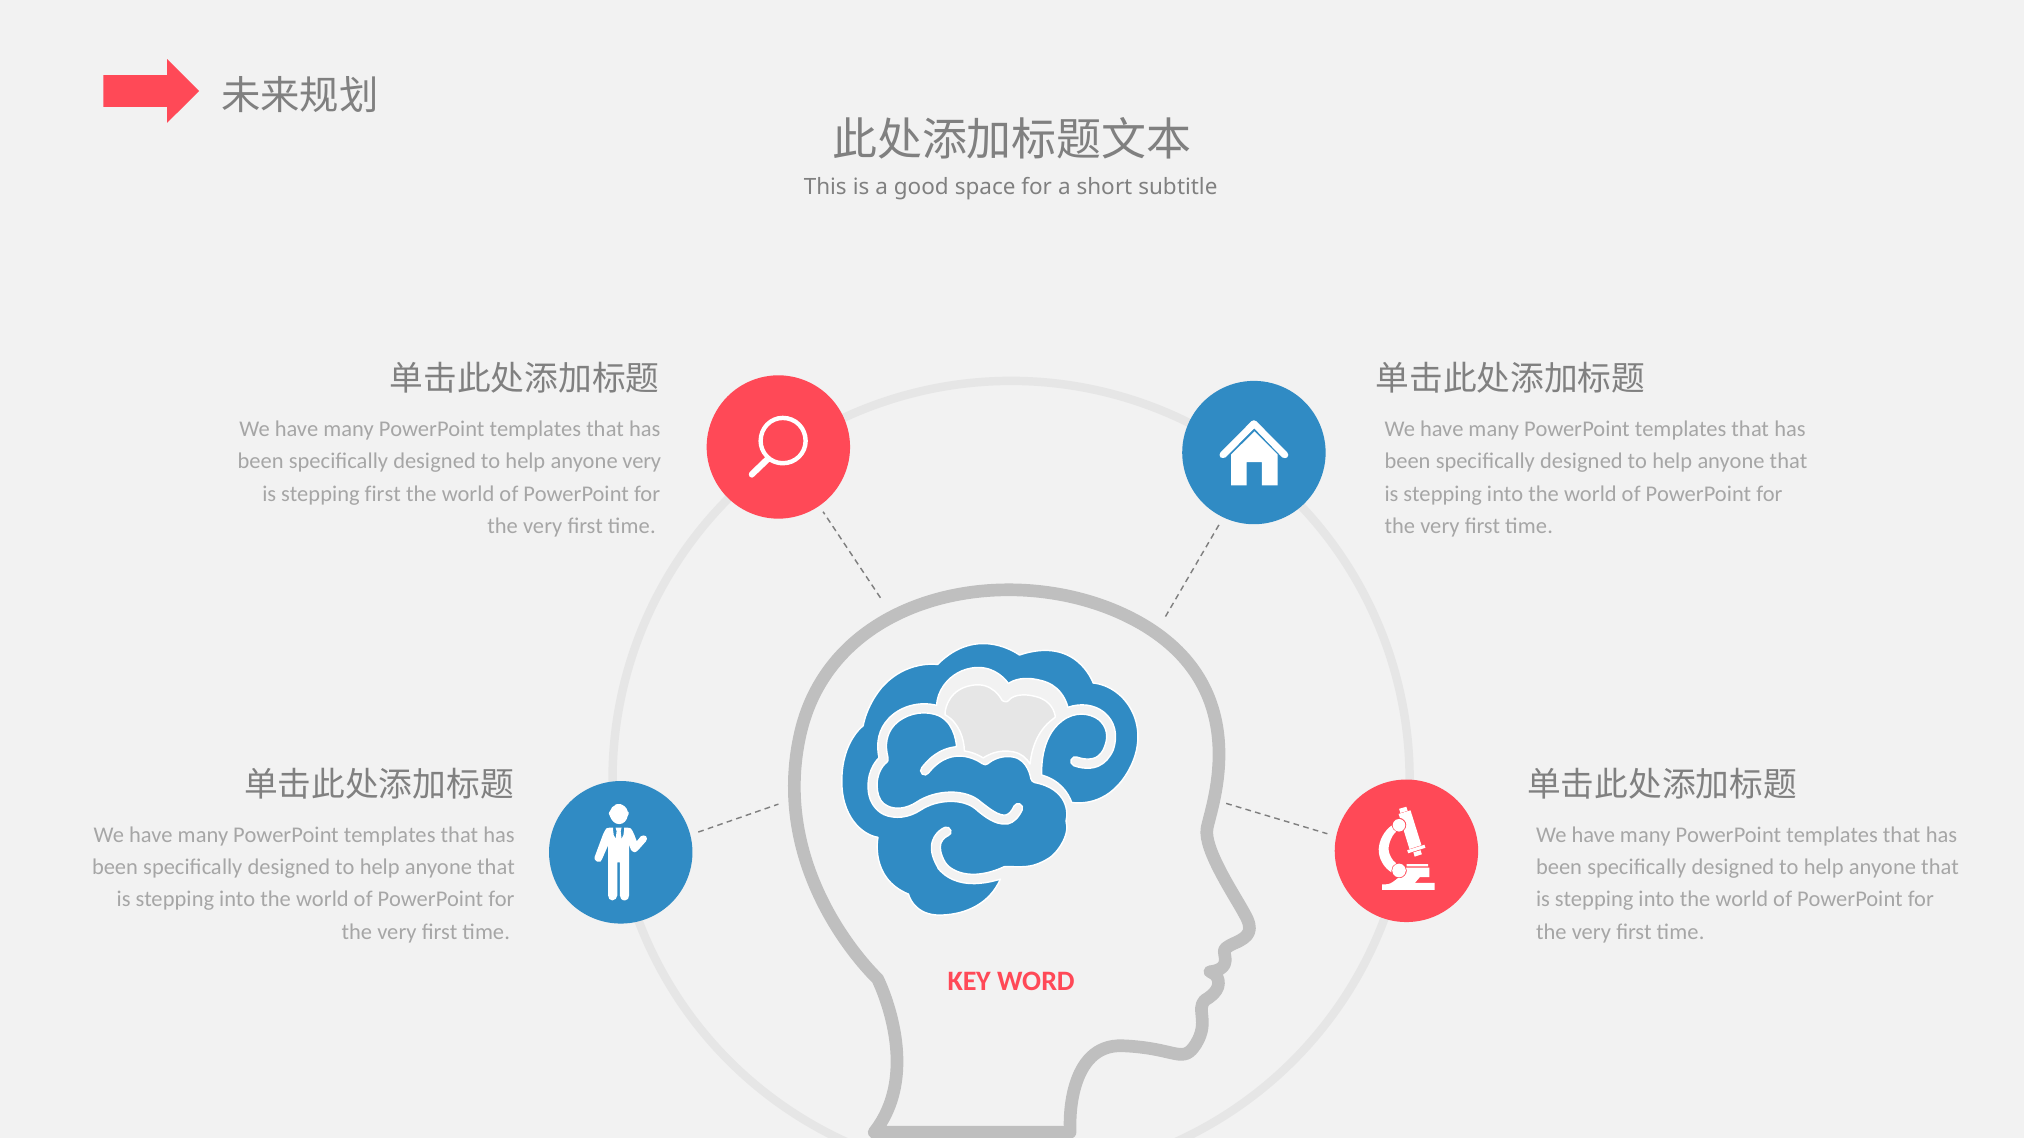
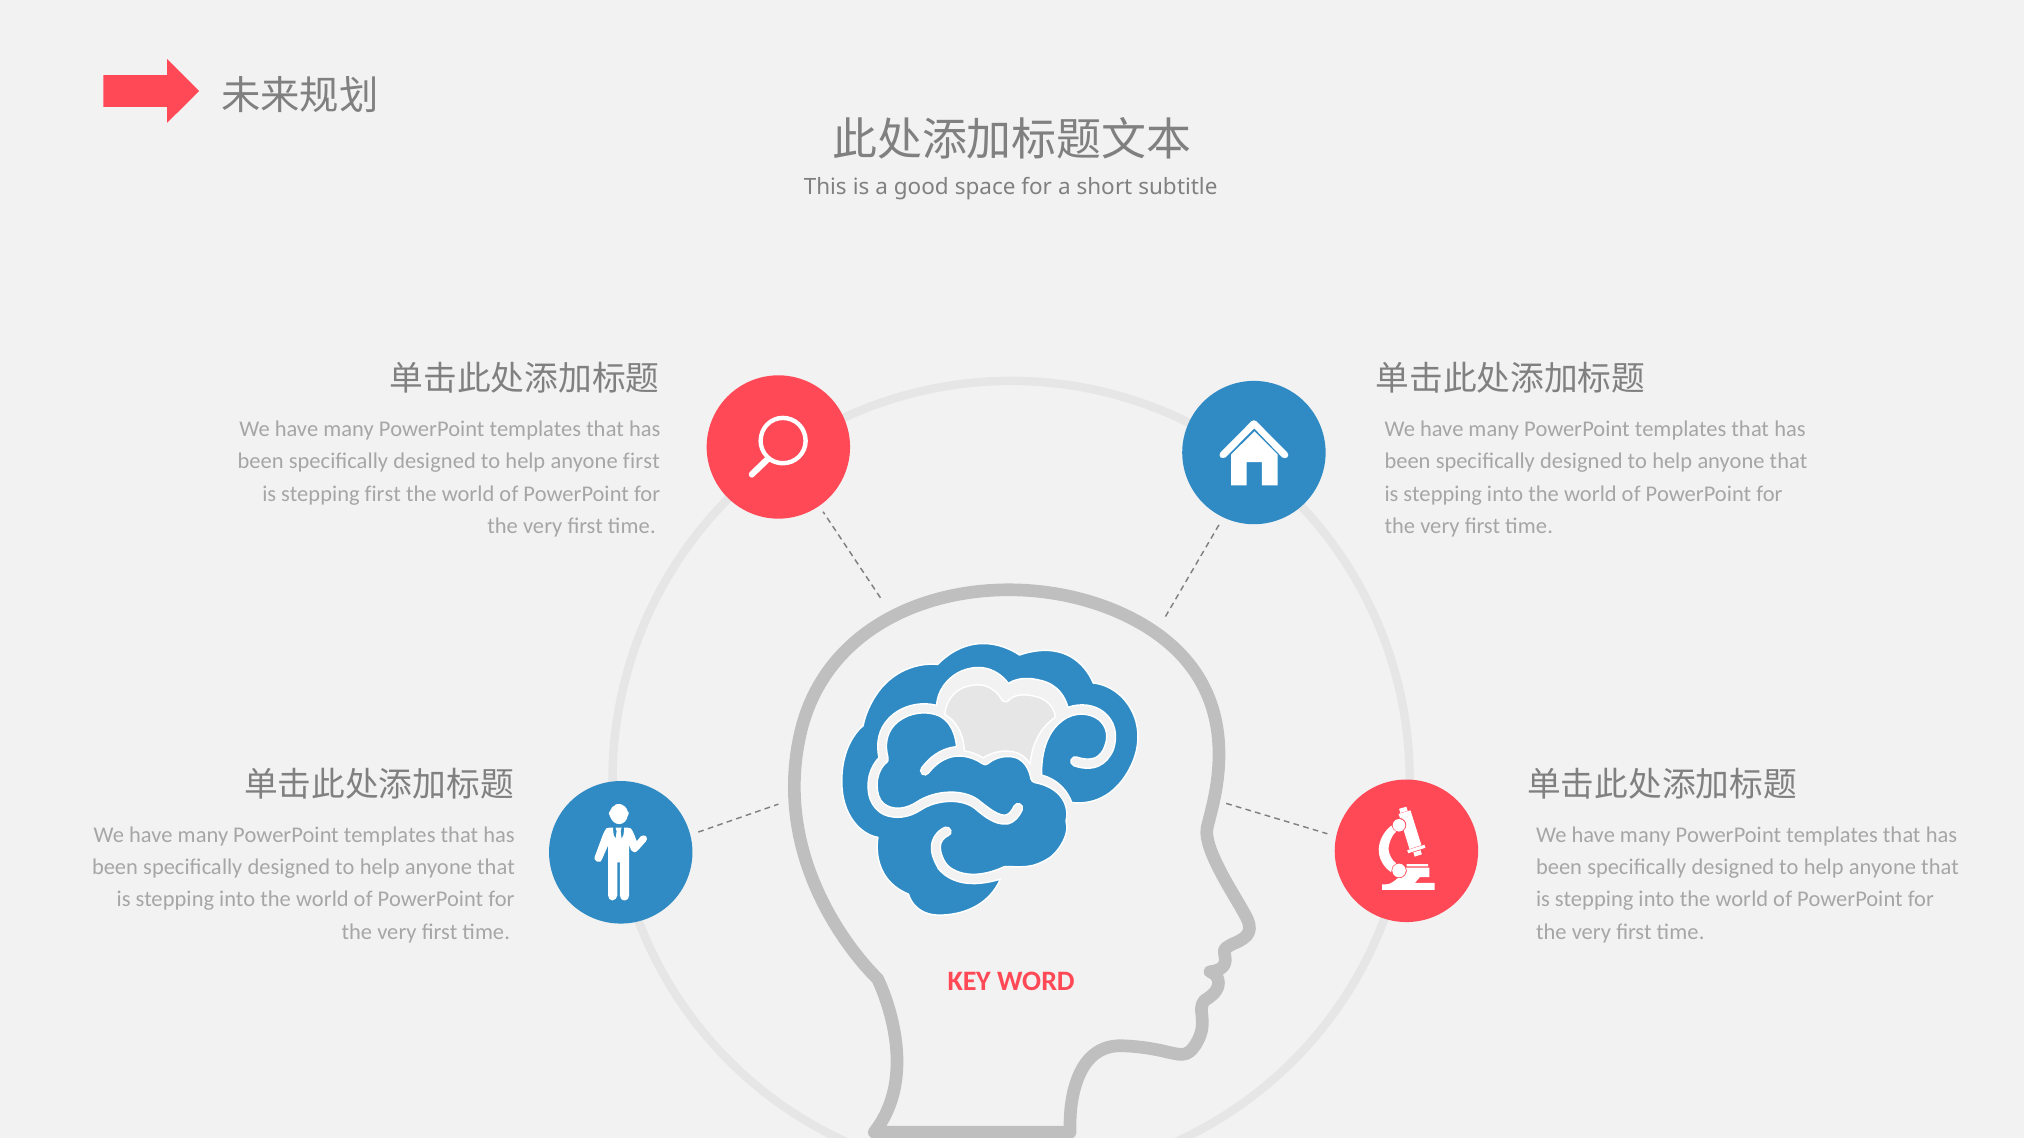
anyone very: very -> first
